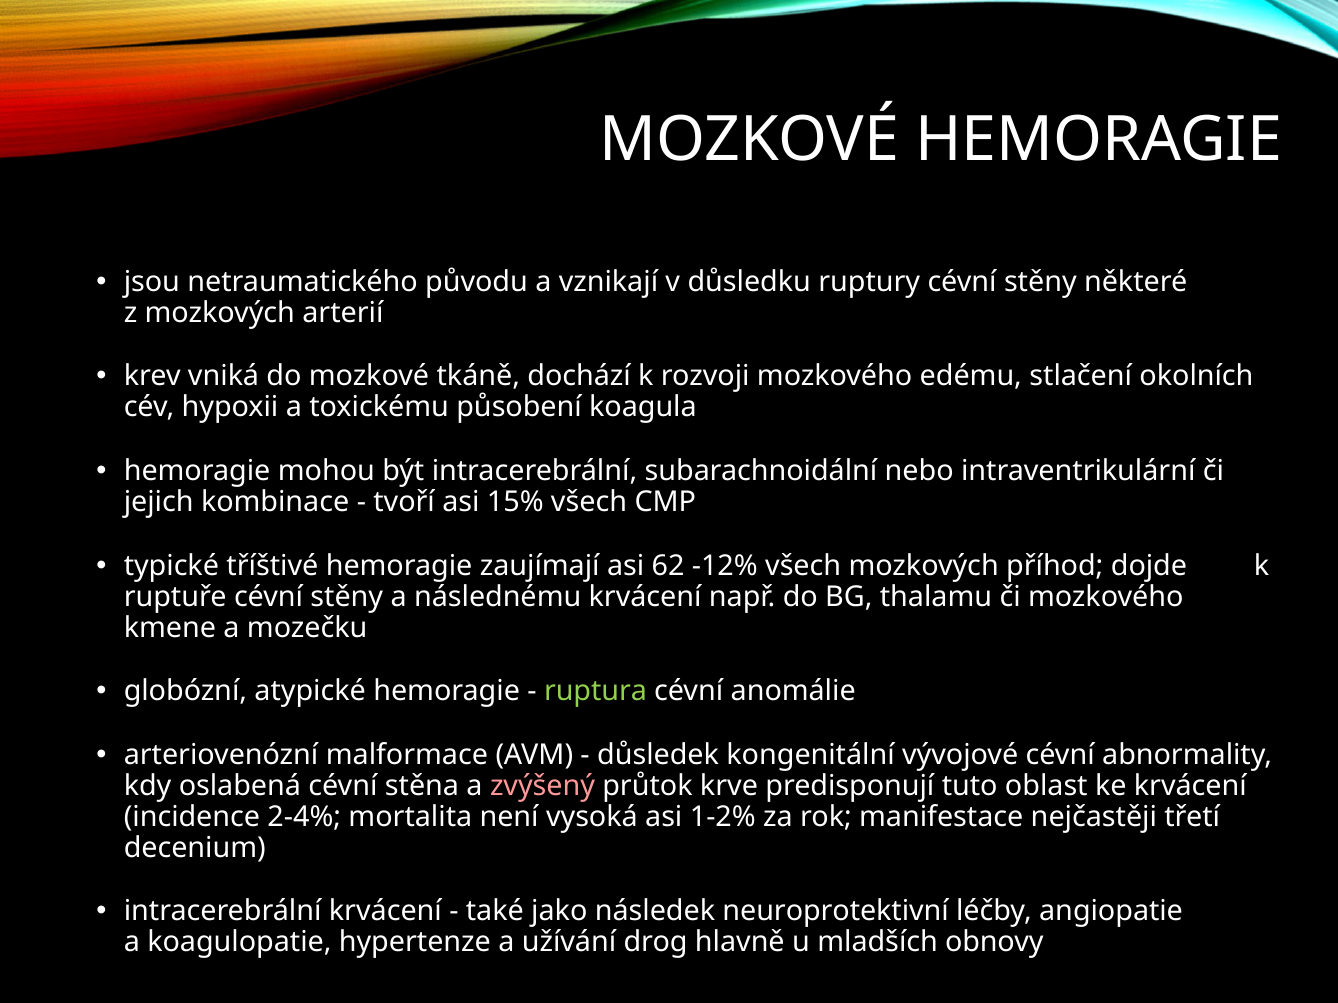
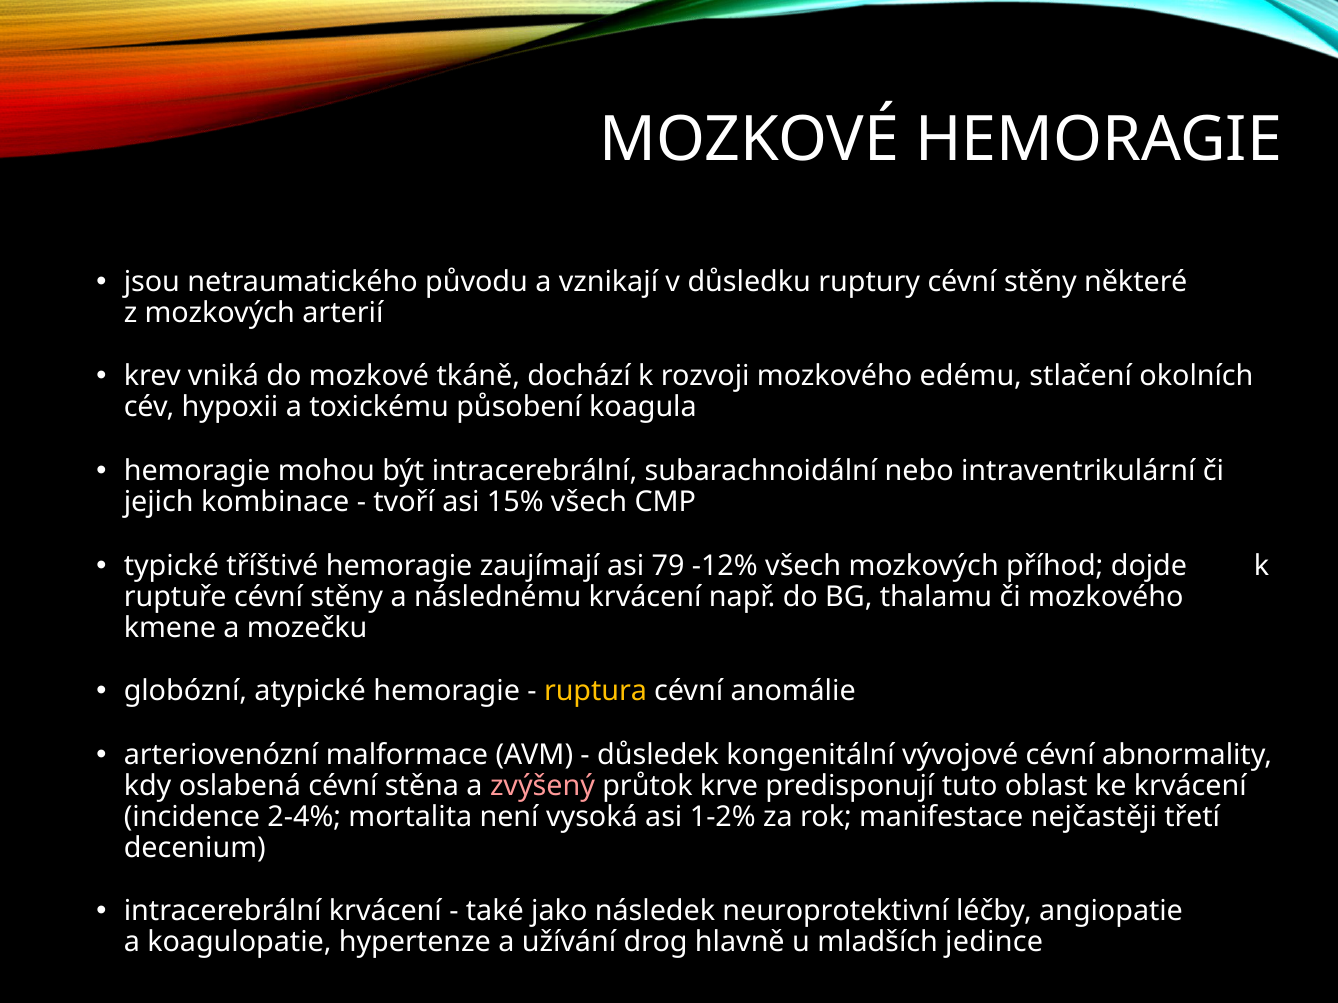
62: 62 -> 79
ruptura colour: light green -> yellow
obnovy: obnovy -> jedince
